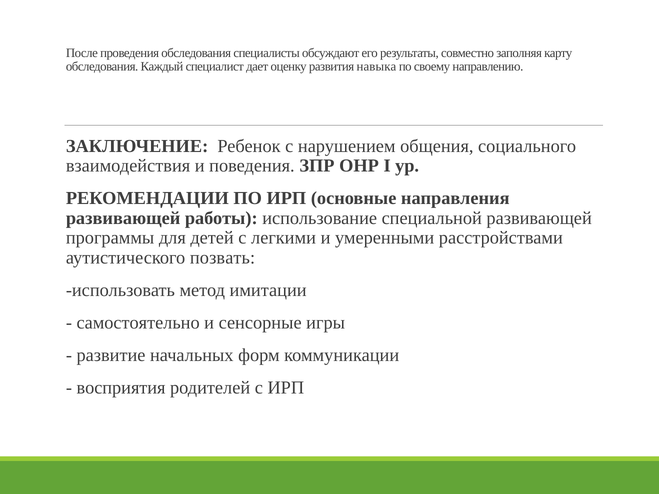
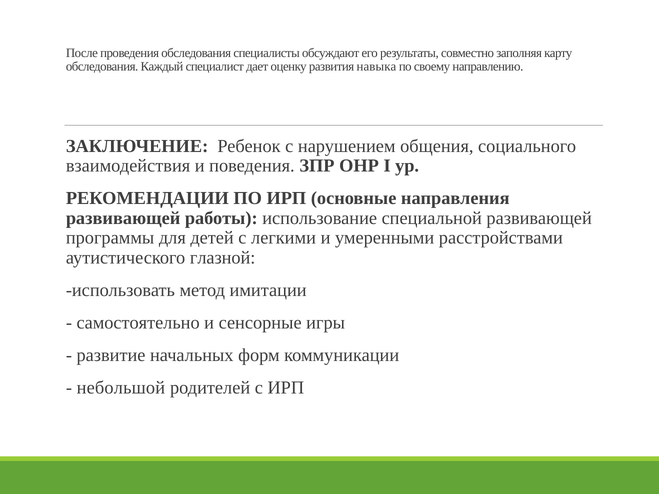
позвать: позвать -> глазной
восприятия: восприятия -> небольшой
